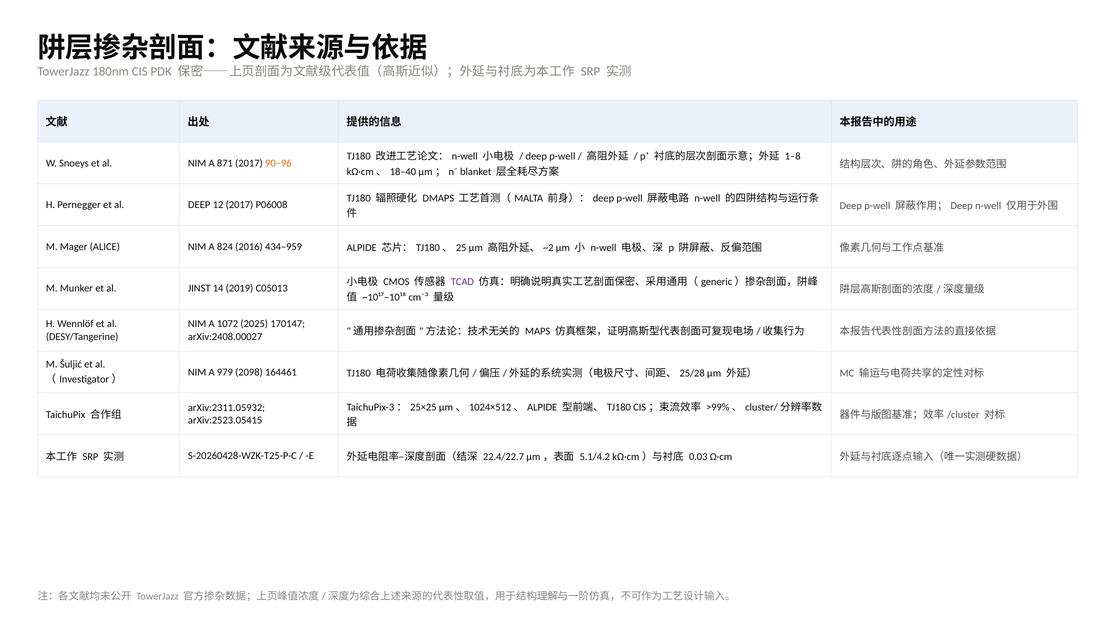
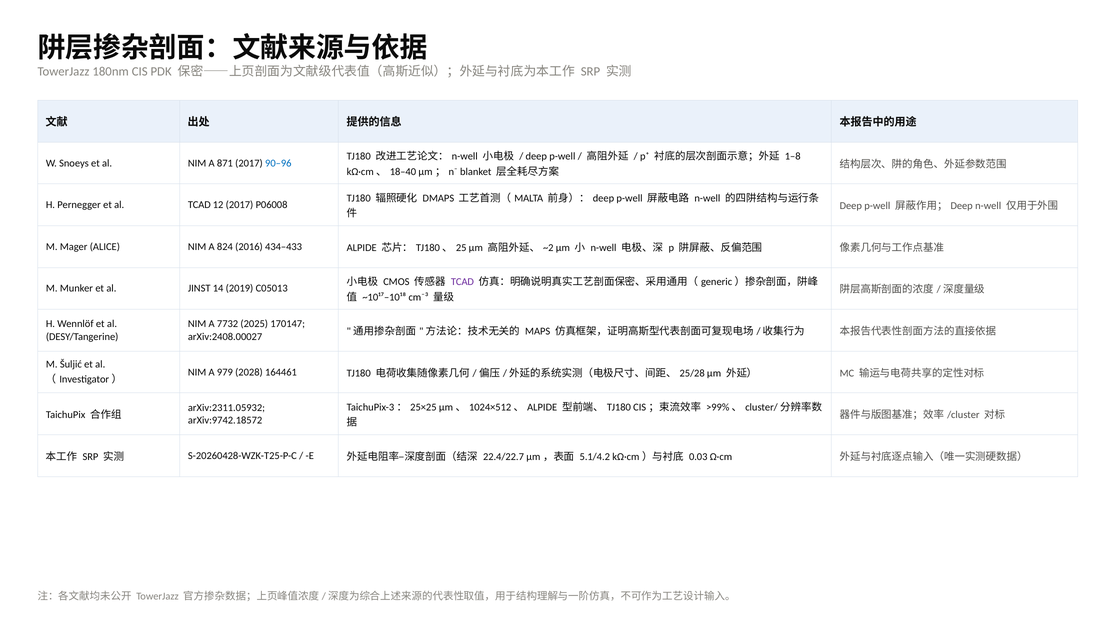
90–96 colour: orange -> blue
al DEEP: DEEP -> TCAD
434–959: 434–959 -> 434–433
1072: 1072 -> 7732
2098: 2098 -> 2028
arXiv:2523.05415: arXiv:2523.05415 -> arXiv:9742.18572
